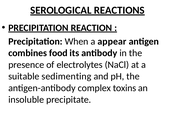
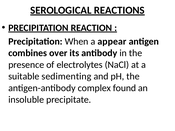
food: food -> over
toxins: toxins -> found
